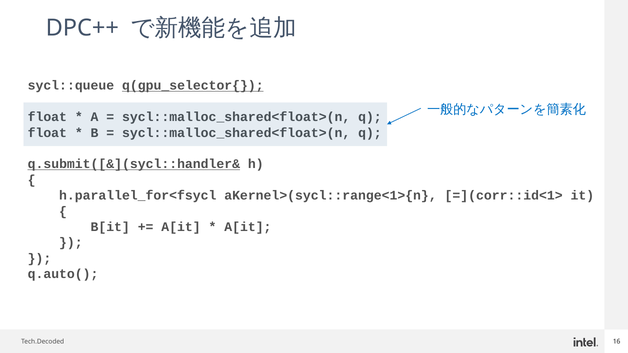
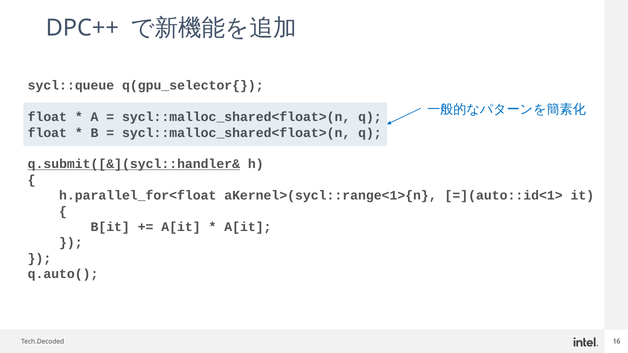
q(gpu_selector{ underline: present -> none
h.parallel_for<fsycl: h.parallel_for<fsycl -> h.parallel_for<float
=](corr::id<1>: =](corr::id<1> -> =](auto::id<1>
